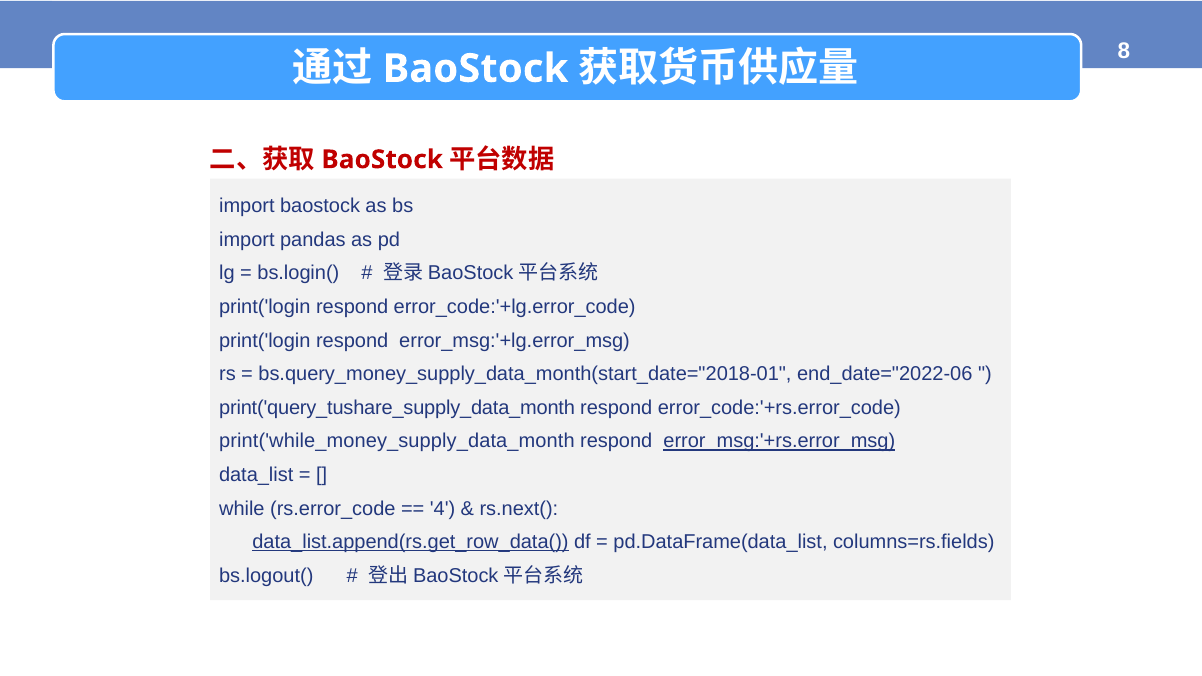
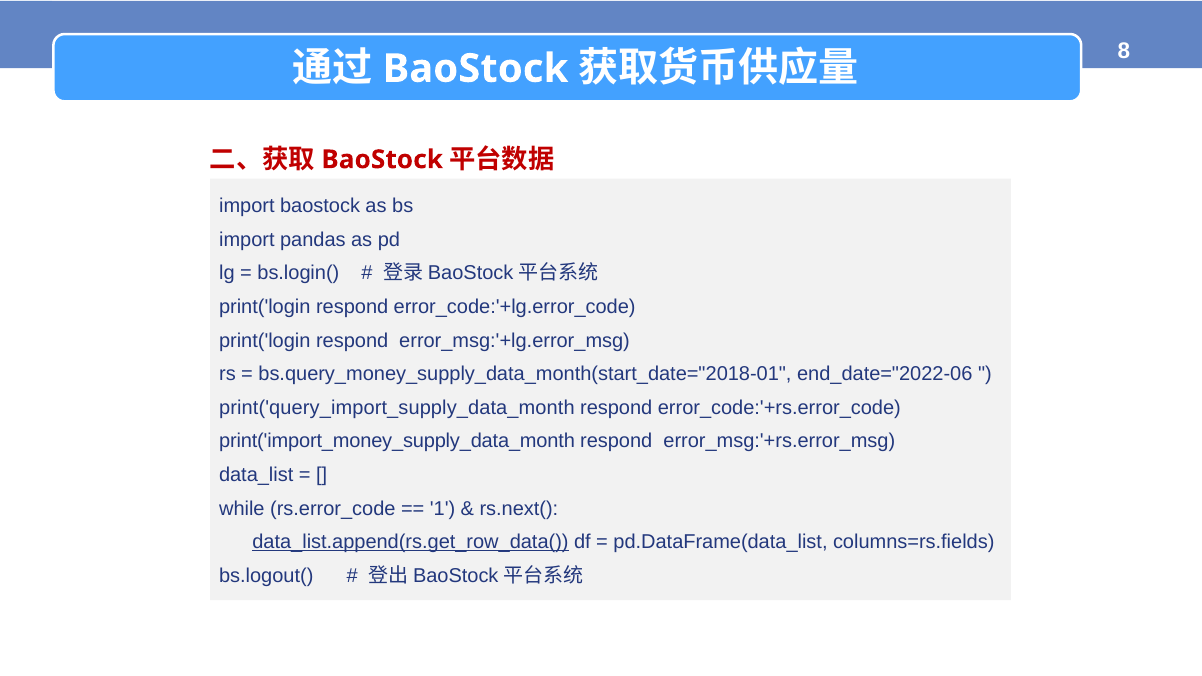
print('query_tushare_supply_data_month: print('query_tushare_supply_data_month -> print('query_import_supply_data_month
print('while_money_supply_data_month: print('while_money_supply_data_month -> print('import_money_supply_data_month
error_msg:'+rs.error_msg underline: present -> none
4: 4 -> 1
